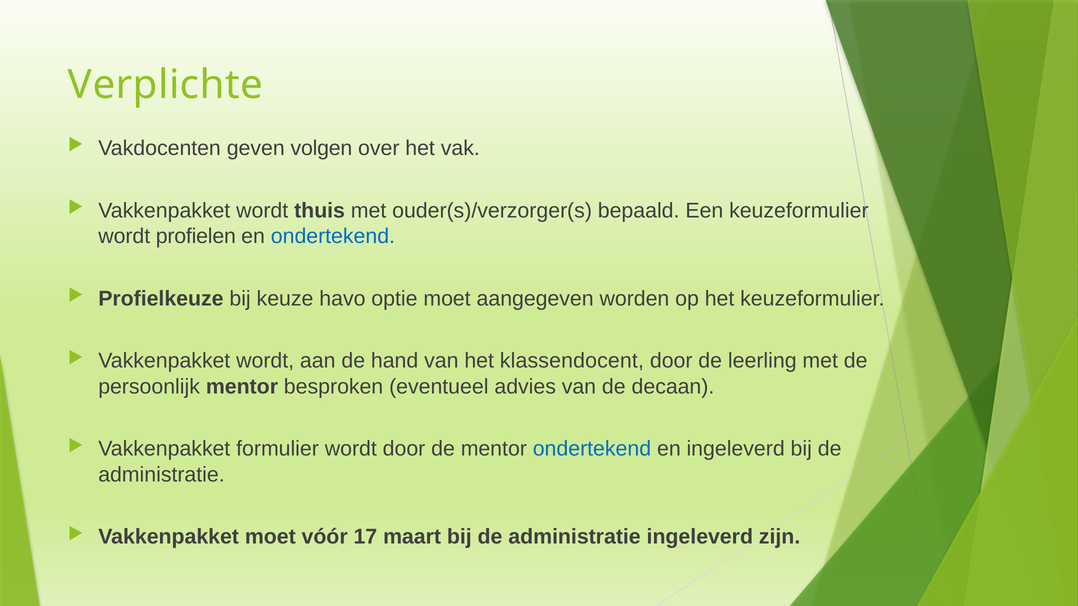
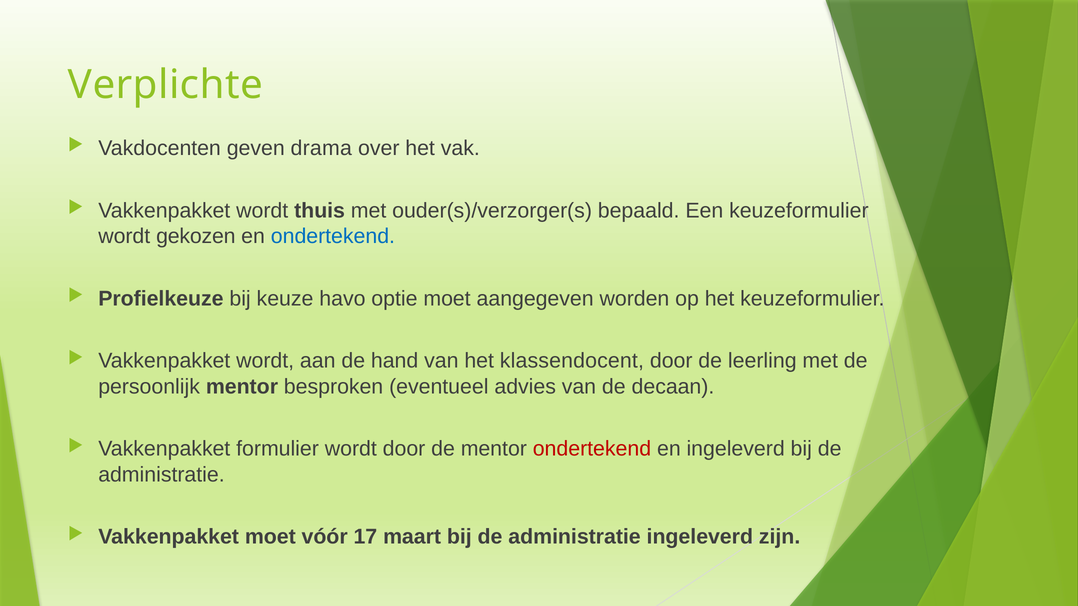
volgen: volgen -> drama
profielen: profielen -> gekozen
ondertekend at (592, 449) colour: blue -> red
